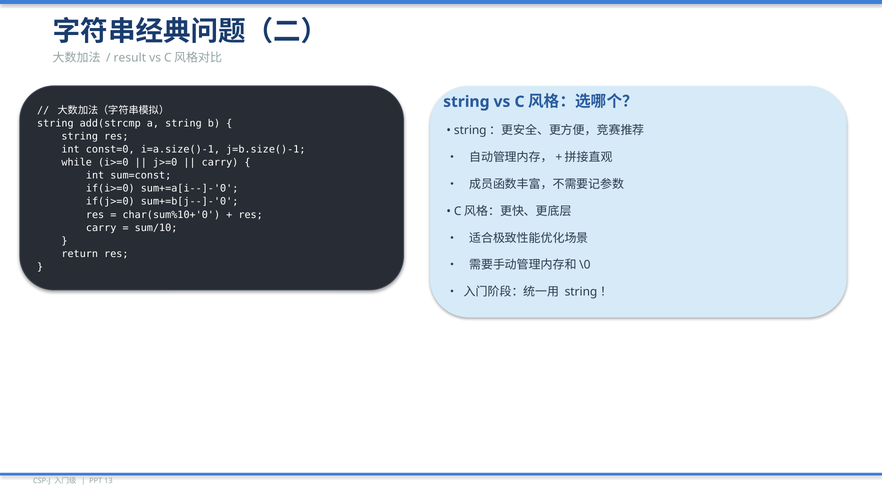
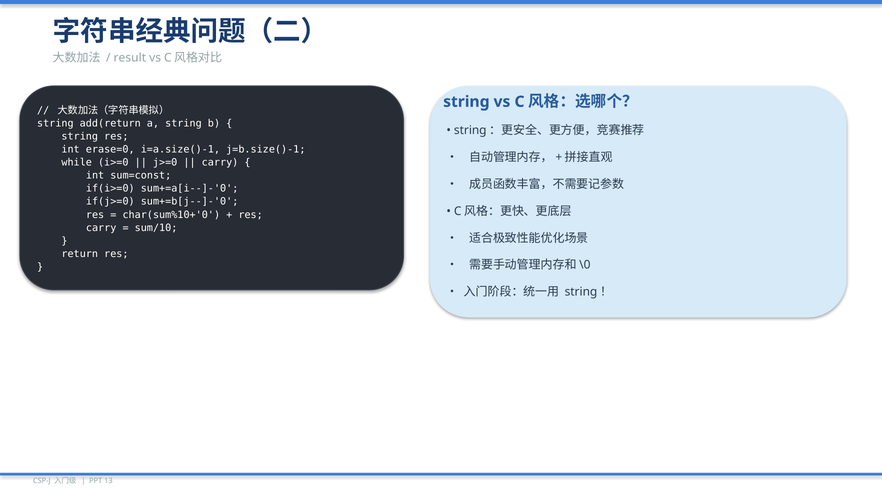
add(strcmp: add(strcmp -> add(return
const=0: const=0 -> erase=0
